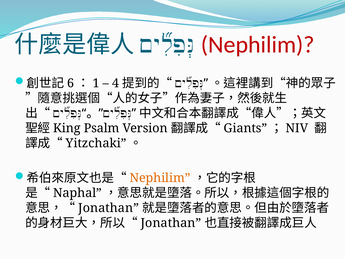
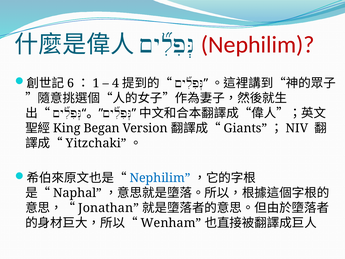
Psalm: Psalm -> Began
Nephilim at (160, 178) colour: orange -> blue
Jonathan at (171, 223): Jonathan -> Wenham
